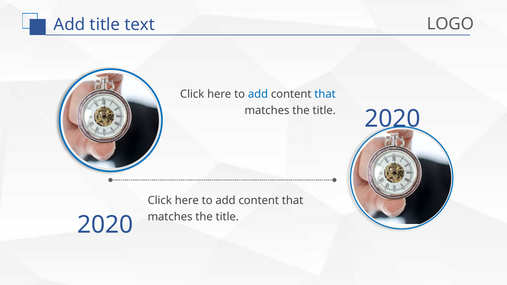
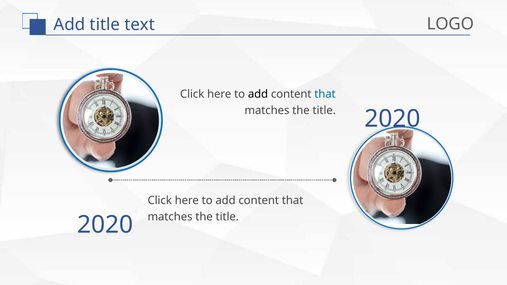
add at (258, 94) colour: blue -> black
